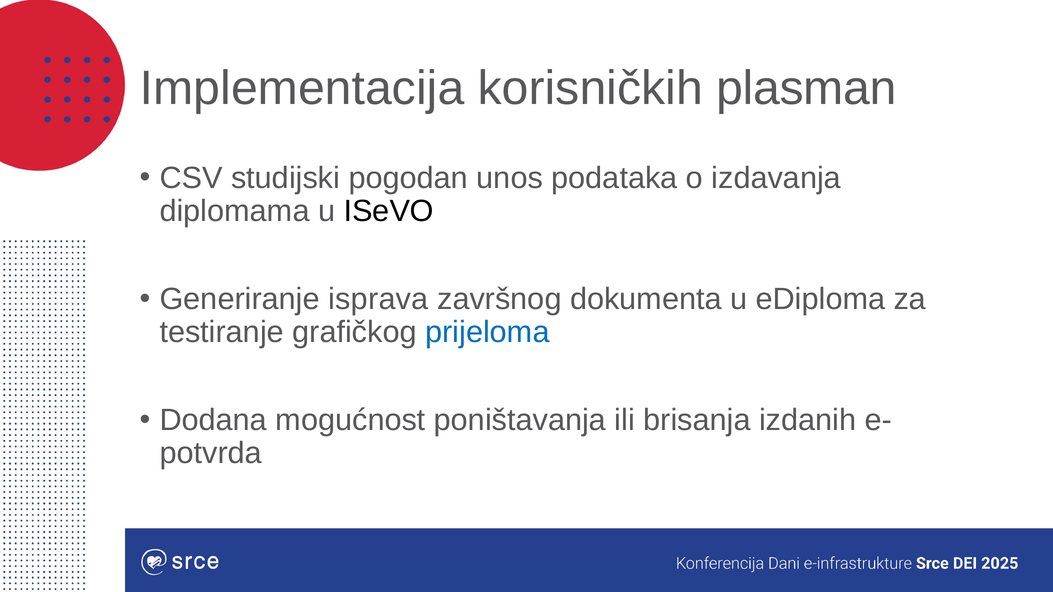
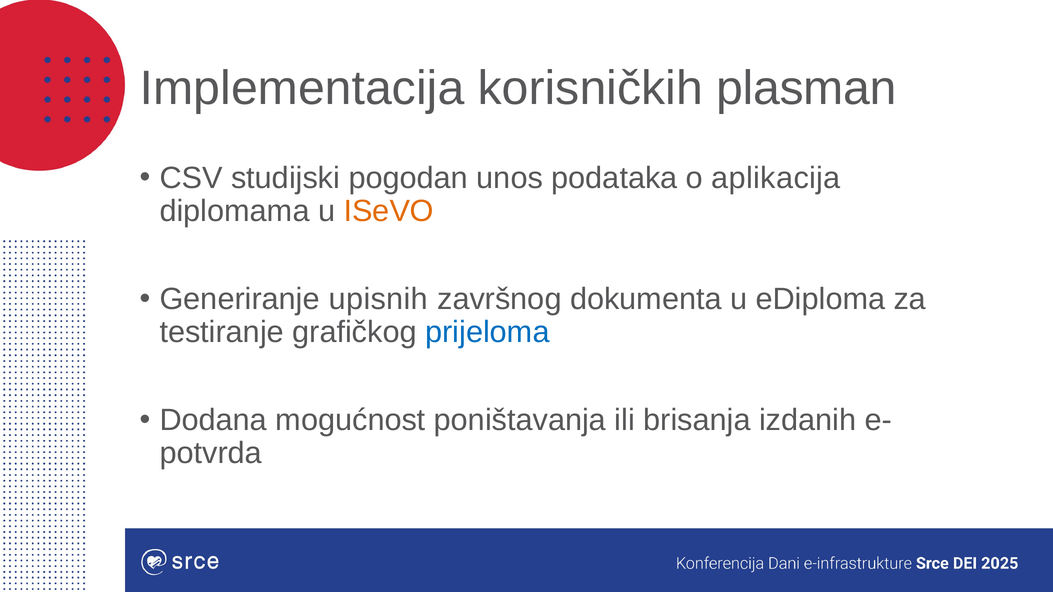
izdavanja: izdavanja -> aplikacija
ISeVO colour: black -> orange
isprava: isprava -> upisnih
